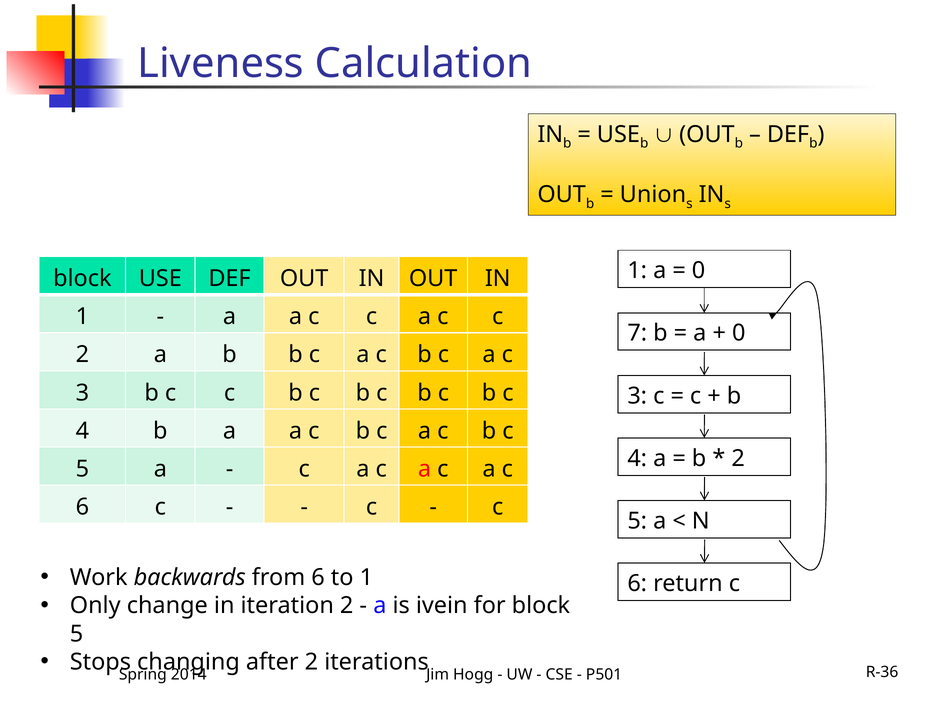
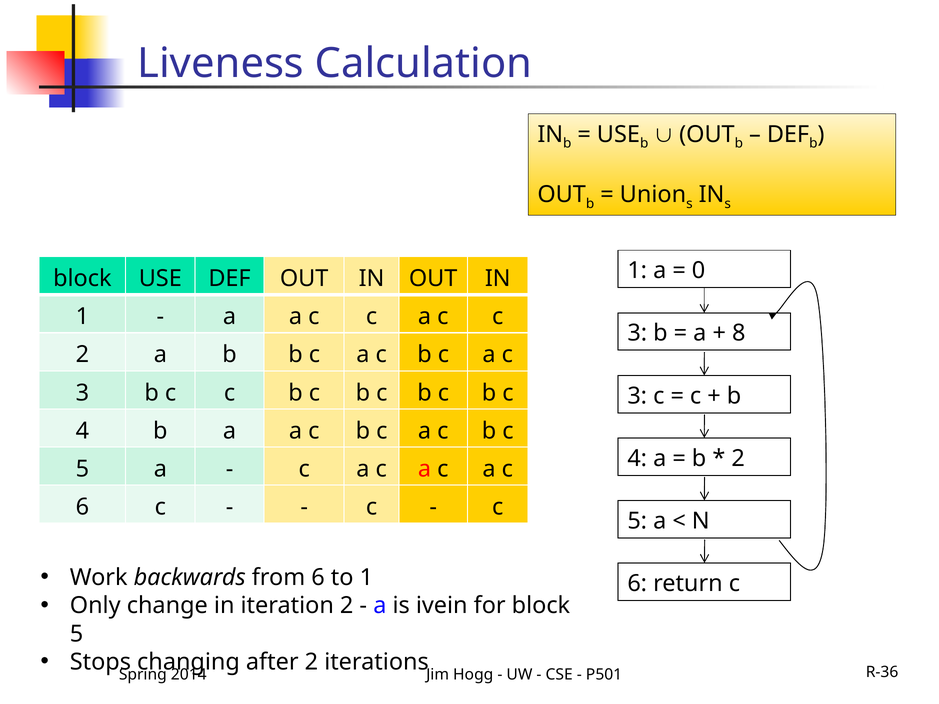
7 at (637, 333): 7 -> 3
0 at (739, 333): 0 -> 8
